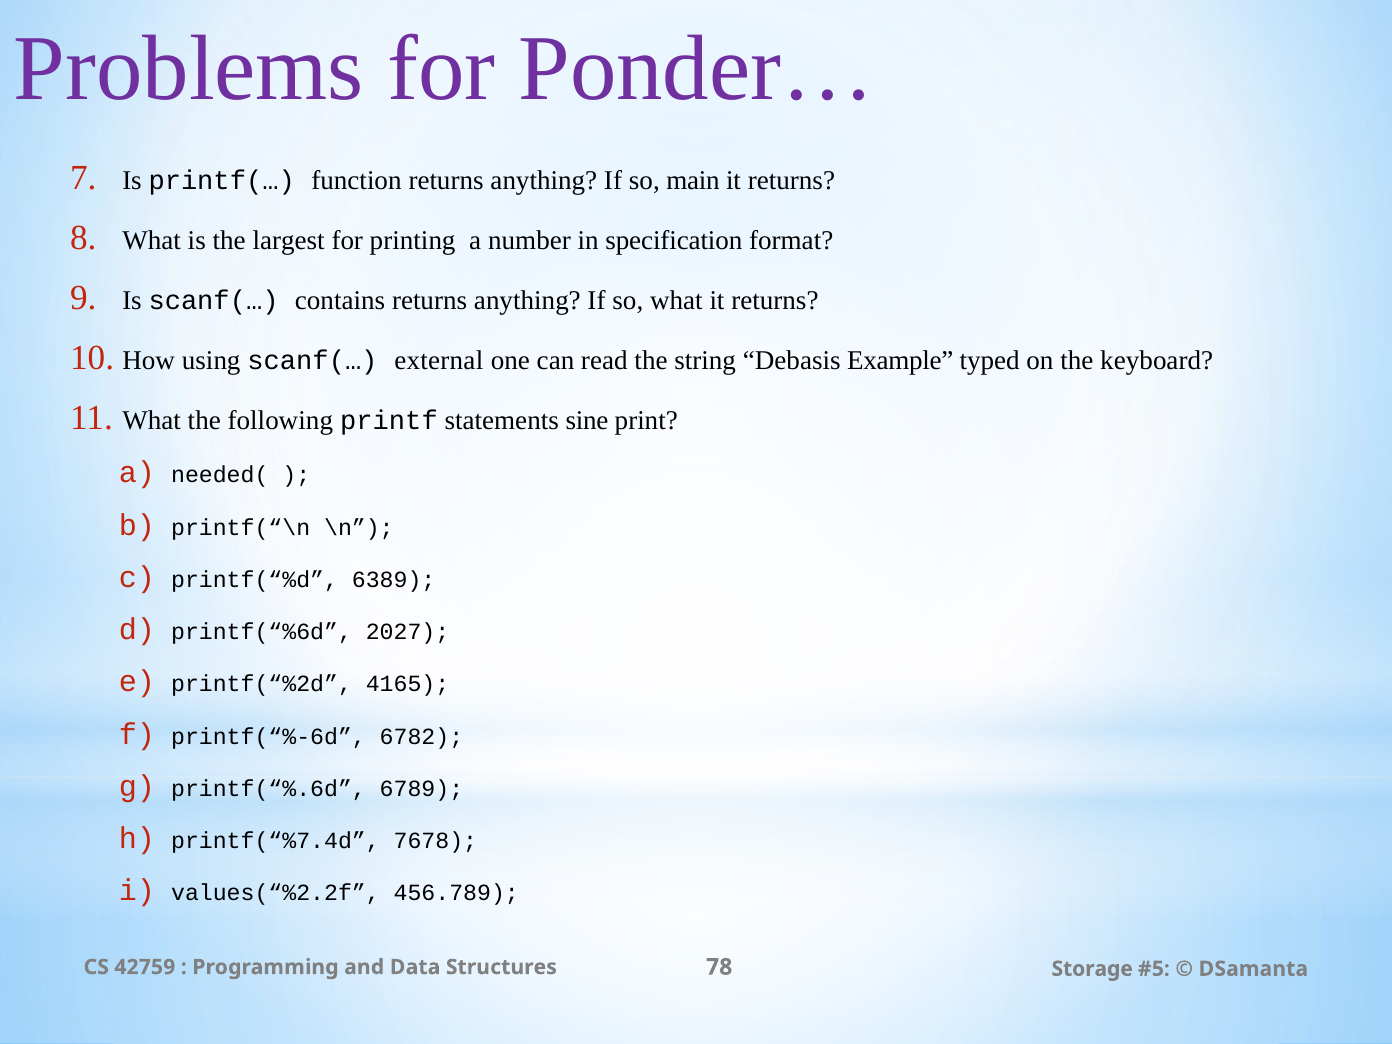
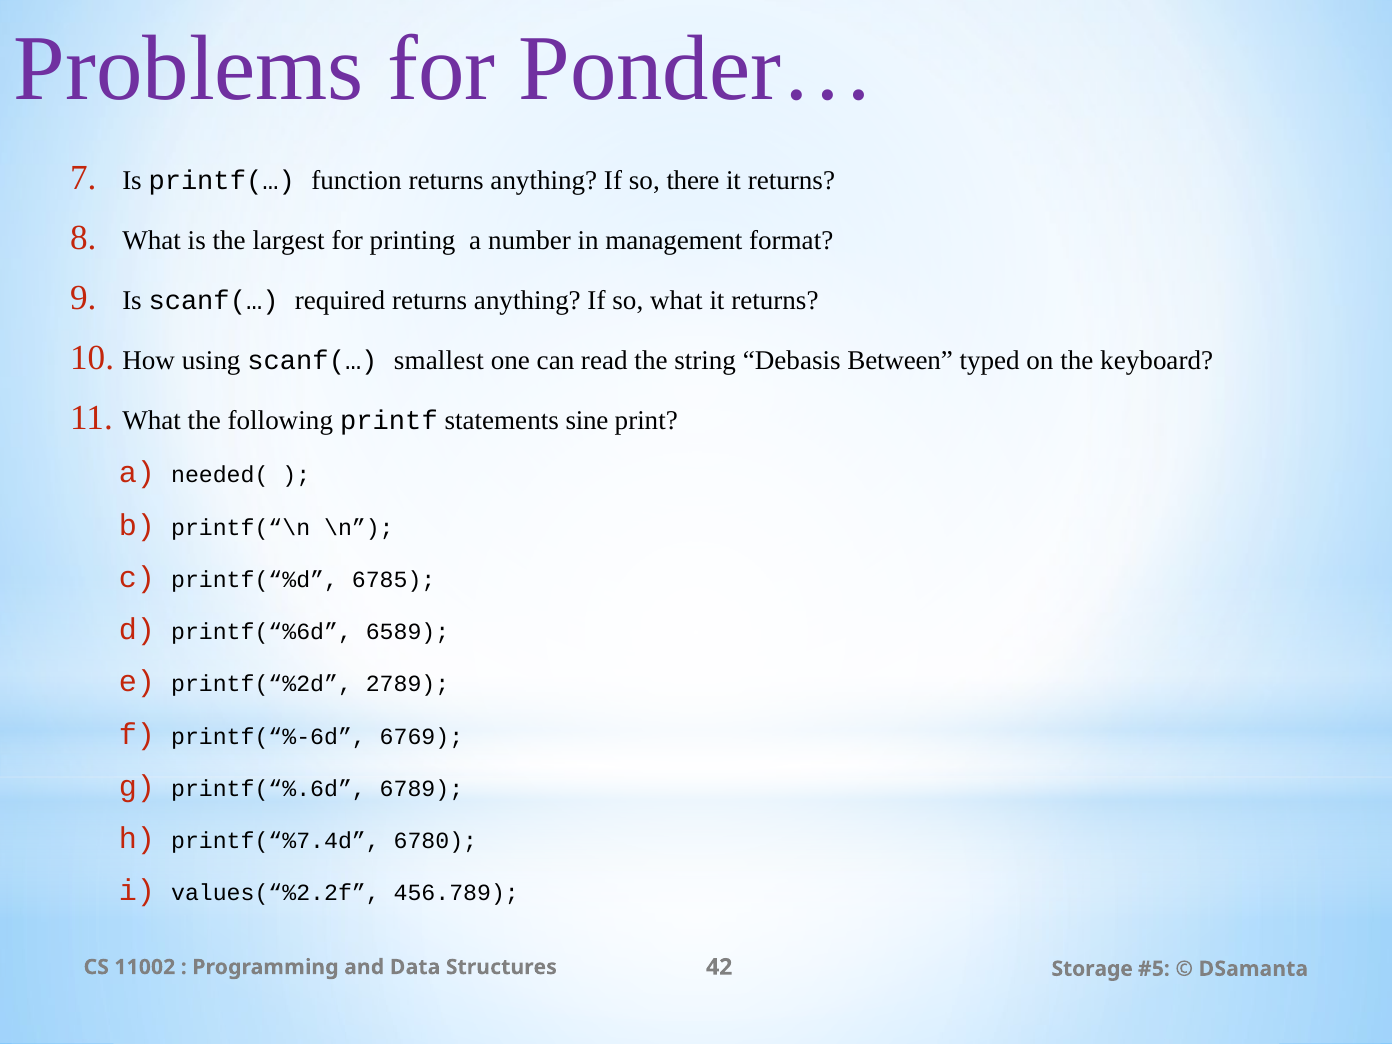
main: main -> there
specification: specification -> management
contains: contains -> required
external: external -> smallest
Example: Example -> Between
6389: 6389 -> 6785
2027: 2027 -> 6589
4165: 4165 -> 2789
6782: 6782 -> 6769
7678: 7678 -> 6780
42759: 42759 -> 11002
78: 78 -> 42
